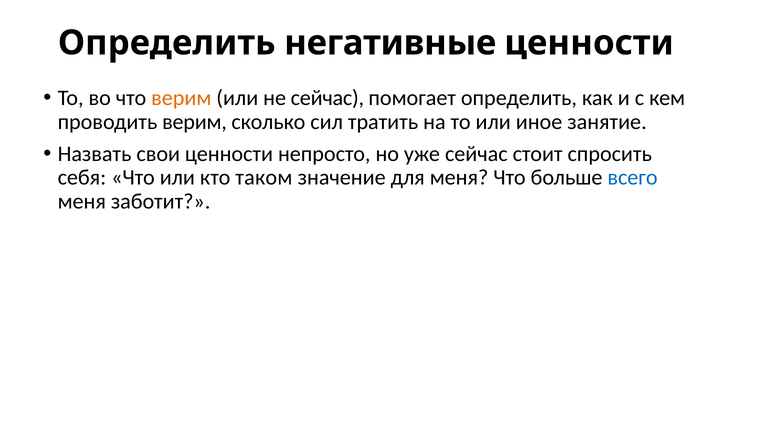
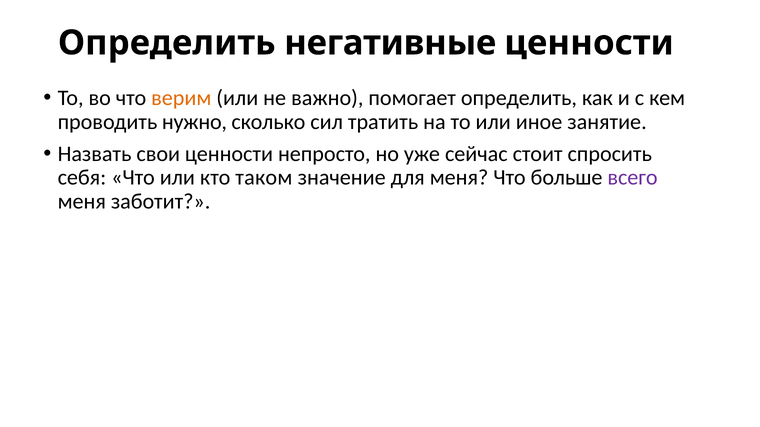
не сейчас: сейчас -> важно
проводить верим: верим -> нужно
всего colour: blue -> purple
